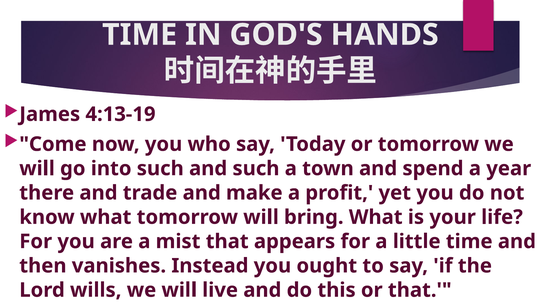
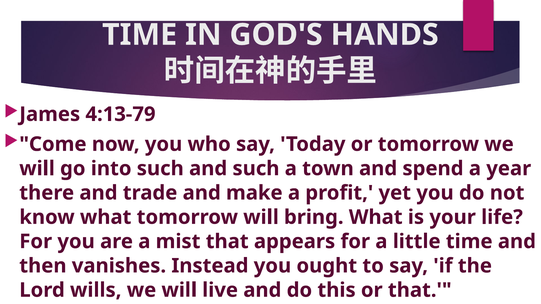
4:13-19: 4:13-19 -> 4:13-79
